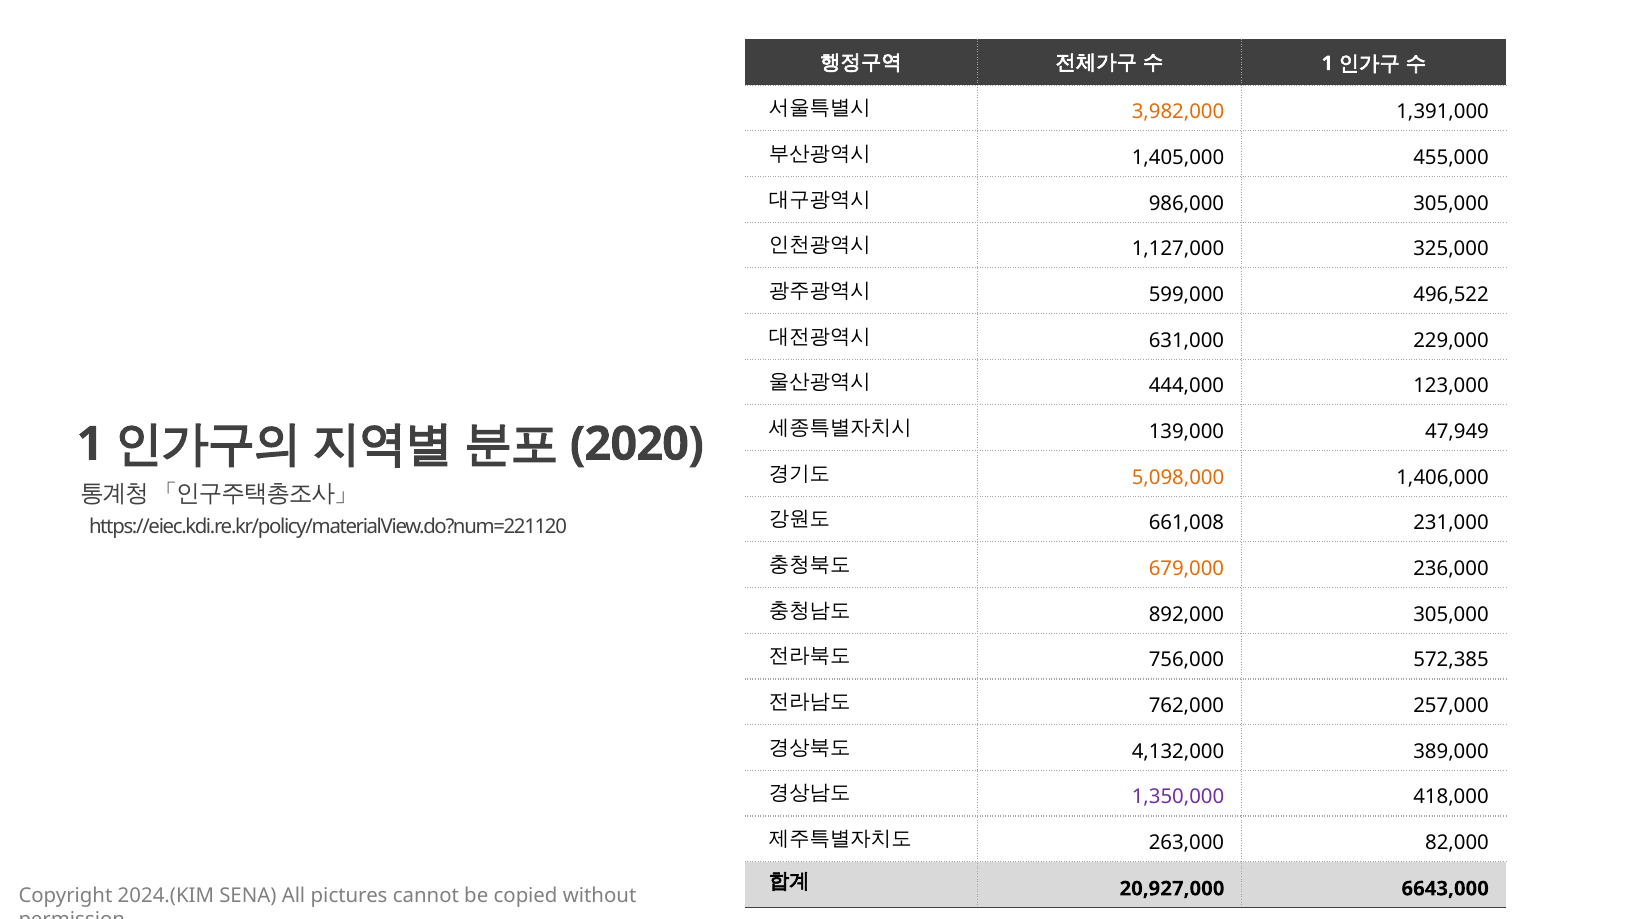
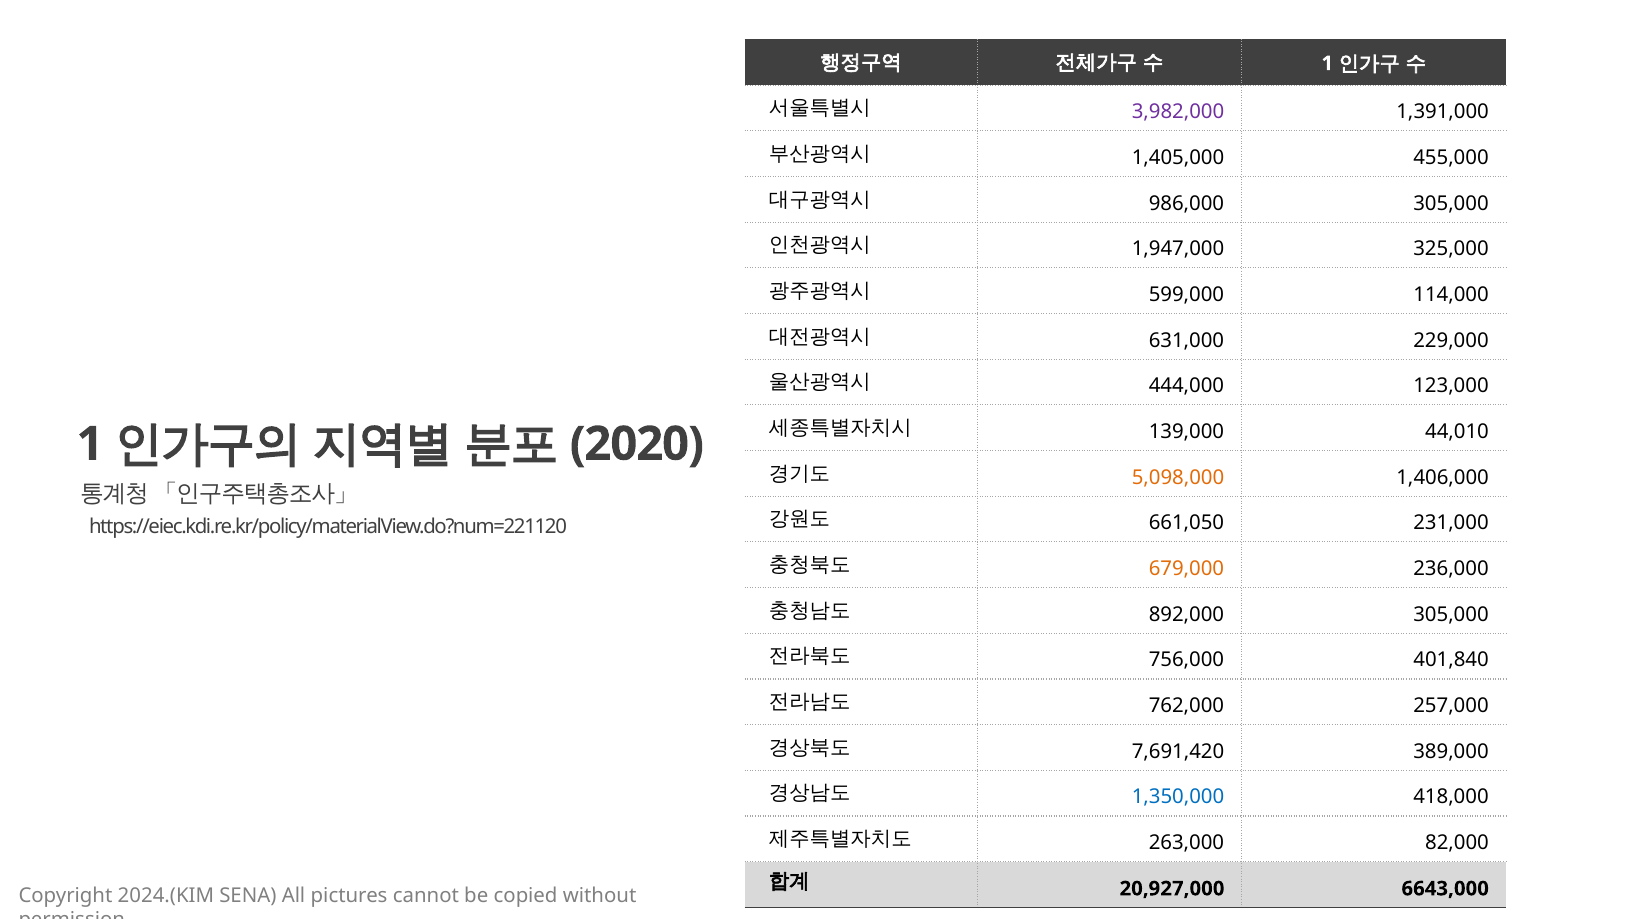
3,982,000 colour: orange -> purple
1,127,000: 1,127,000 -> 1,947,000
496,522: 496,522 -> 114,000
47,949: 47,949 -> 44,010
661,008: 661,008 -> 661,050
572,385: 572,385 -> 401,840
4,132,000: 4,132,000 -> 7,691,420
1,350,000 colour: purple -> blue
